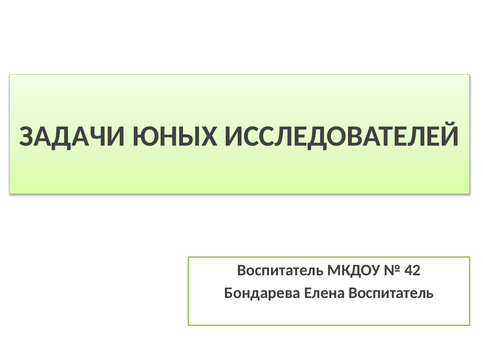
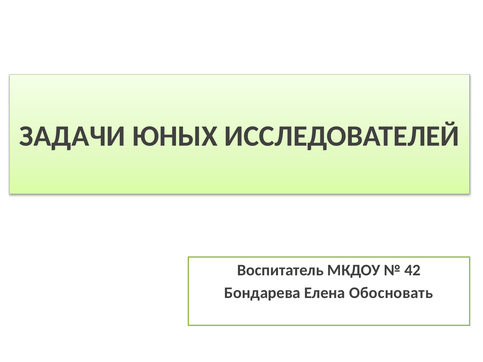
Елена Воспитатель: Воспитатель -> Обосновать
